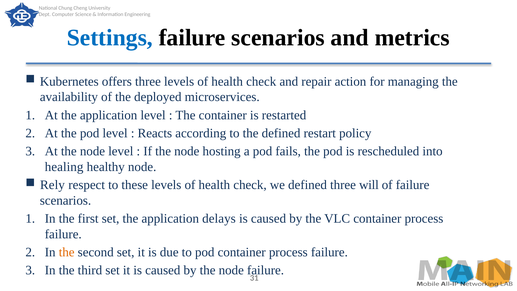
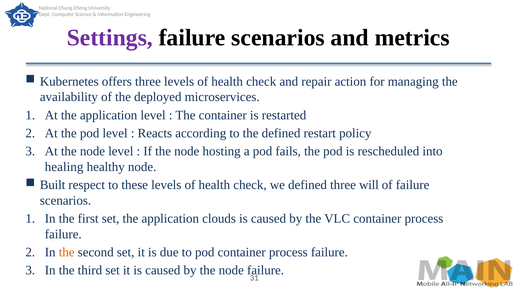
Settings colour: blue -> purple
Rely: Rely -> Built
delays: delays -> clouds
